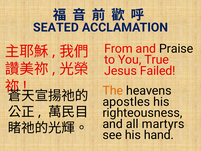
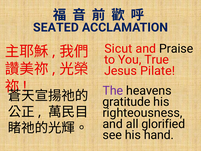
From: From -> Sicut
Failed: Failed -> Pilate
The colour: orange -> purple
apostles: apostles -> gratitude
martyrs: martyrs -> glorified
